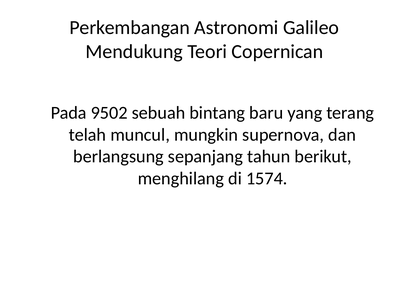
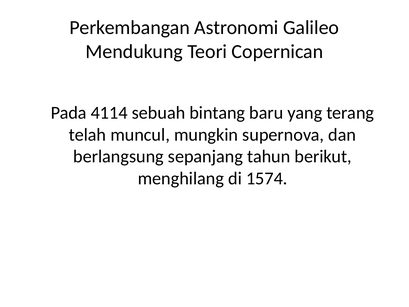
9502: 9502 -> 4114
